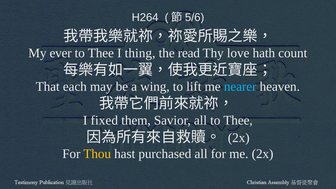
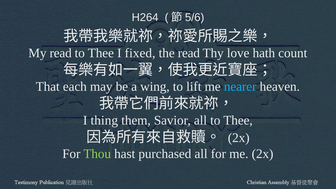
My ever: ever -> read
thing: thing -> fixed
fixed: fixed -> thing
Thou colour: yellow -> light green
